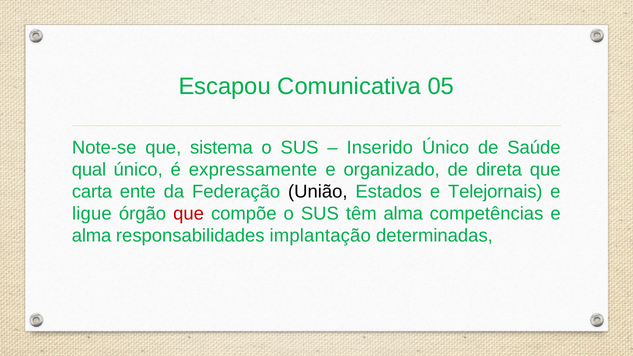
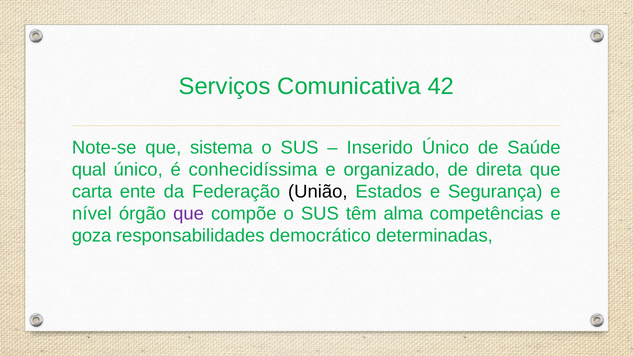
Escapou: Escapou -> Serviços
05: 05 -> 42
expressamente: expressamente -> conhecidíssima
Telejornais: Telejornais -> Segurança
ligue: ligue -> nível
que at (189, 214) colour: red -> purple
alma at (92, 236): alma -> goza
implantação: implantação -> democrático
